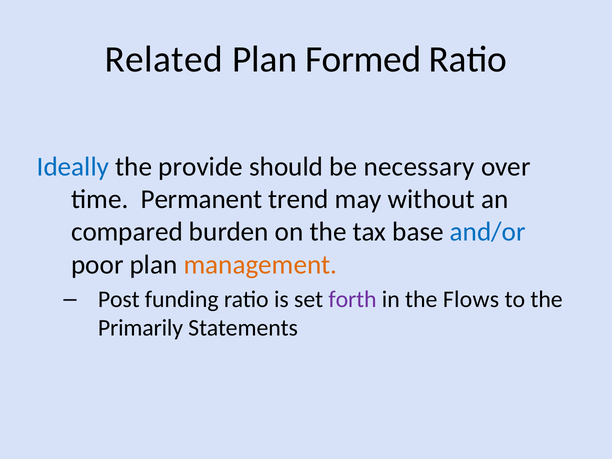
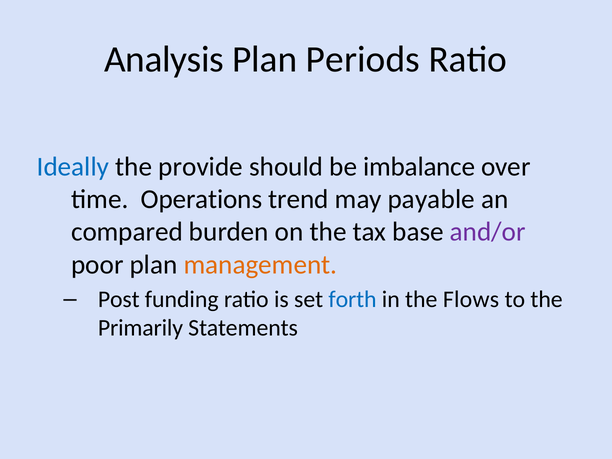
Related: Related -> Analysis
Formed: Formed -> Periods
necessary: necessary -> imbalance
Permanent: Permanent -> Operations
without: without -> payable
and/or colour: blue -> purple
forth colour: purple -> blue
